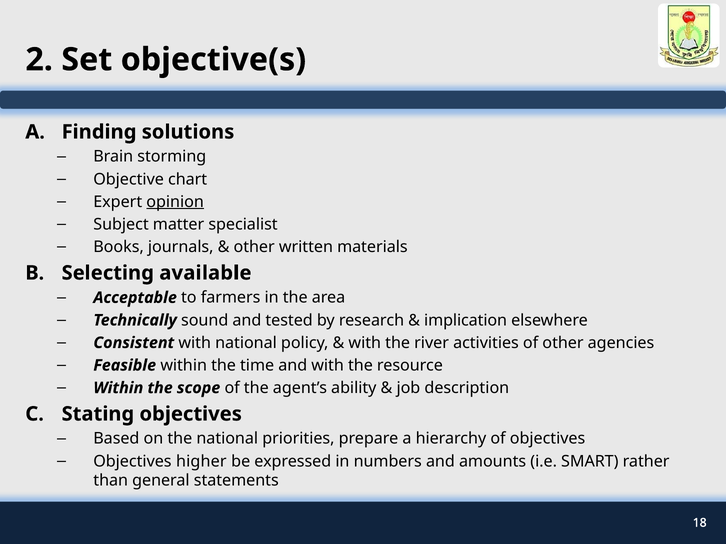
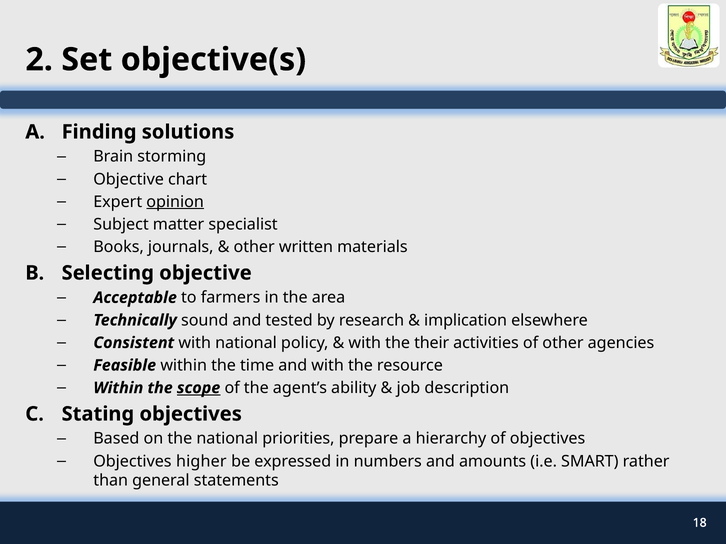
Selecting available: available -> objective
river: river -> their
scope underline: none -> present
